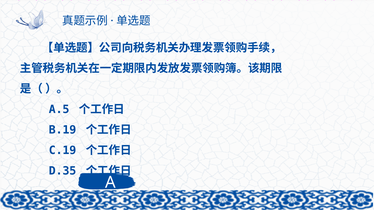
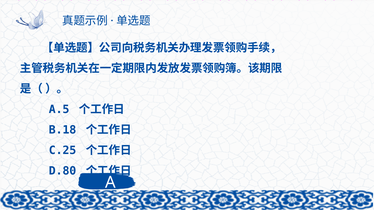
B.19: B.19 -> B.18
C.19: C.19 -> C.25
D.35: D.35 -> D.80
